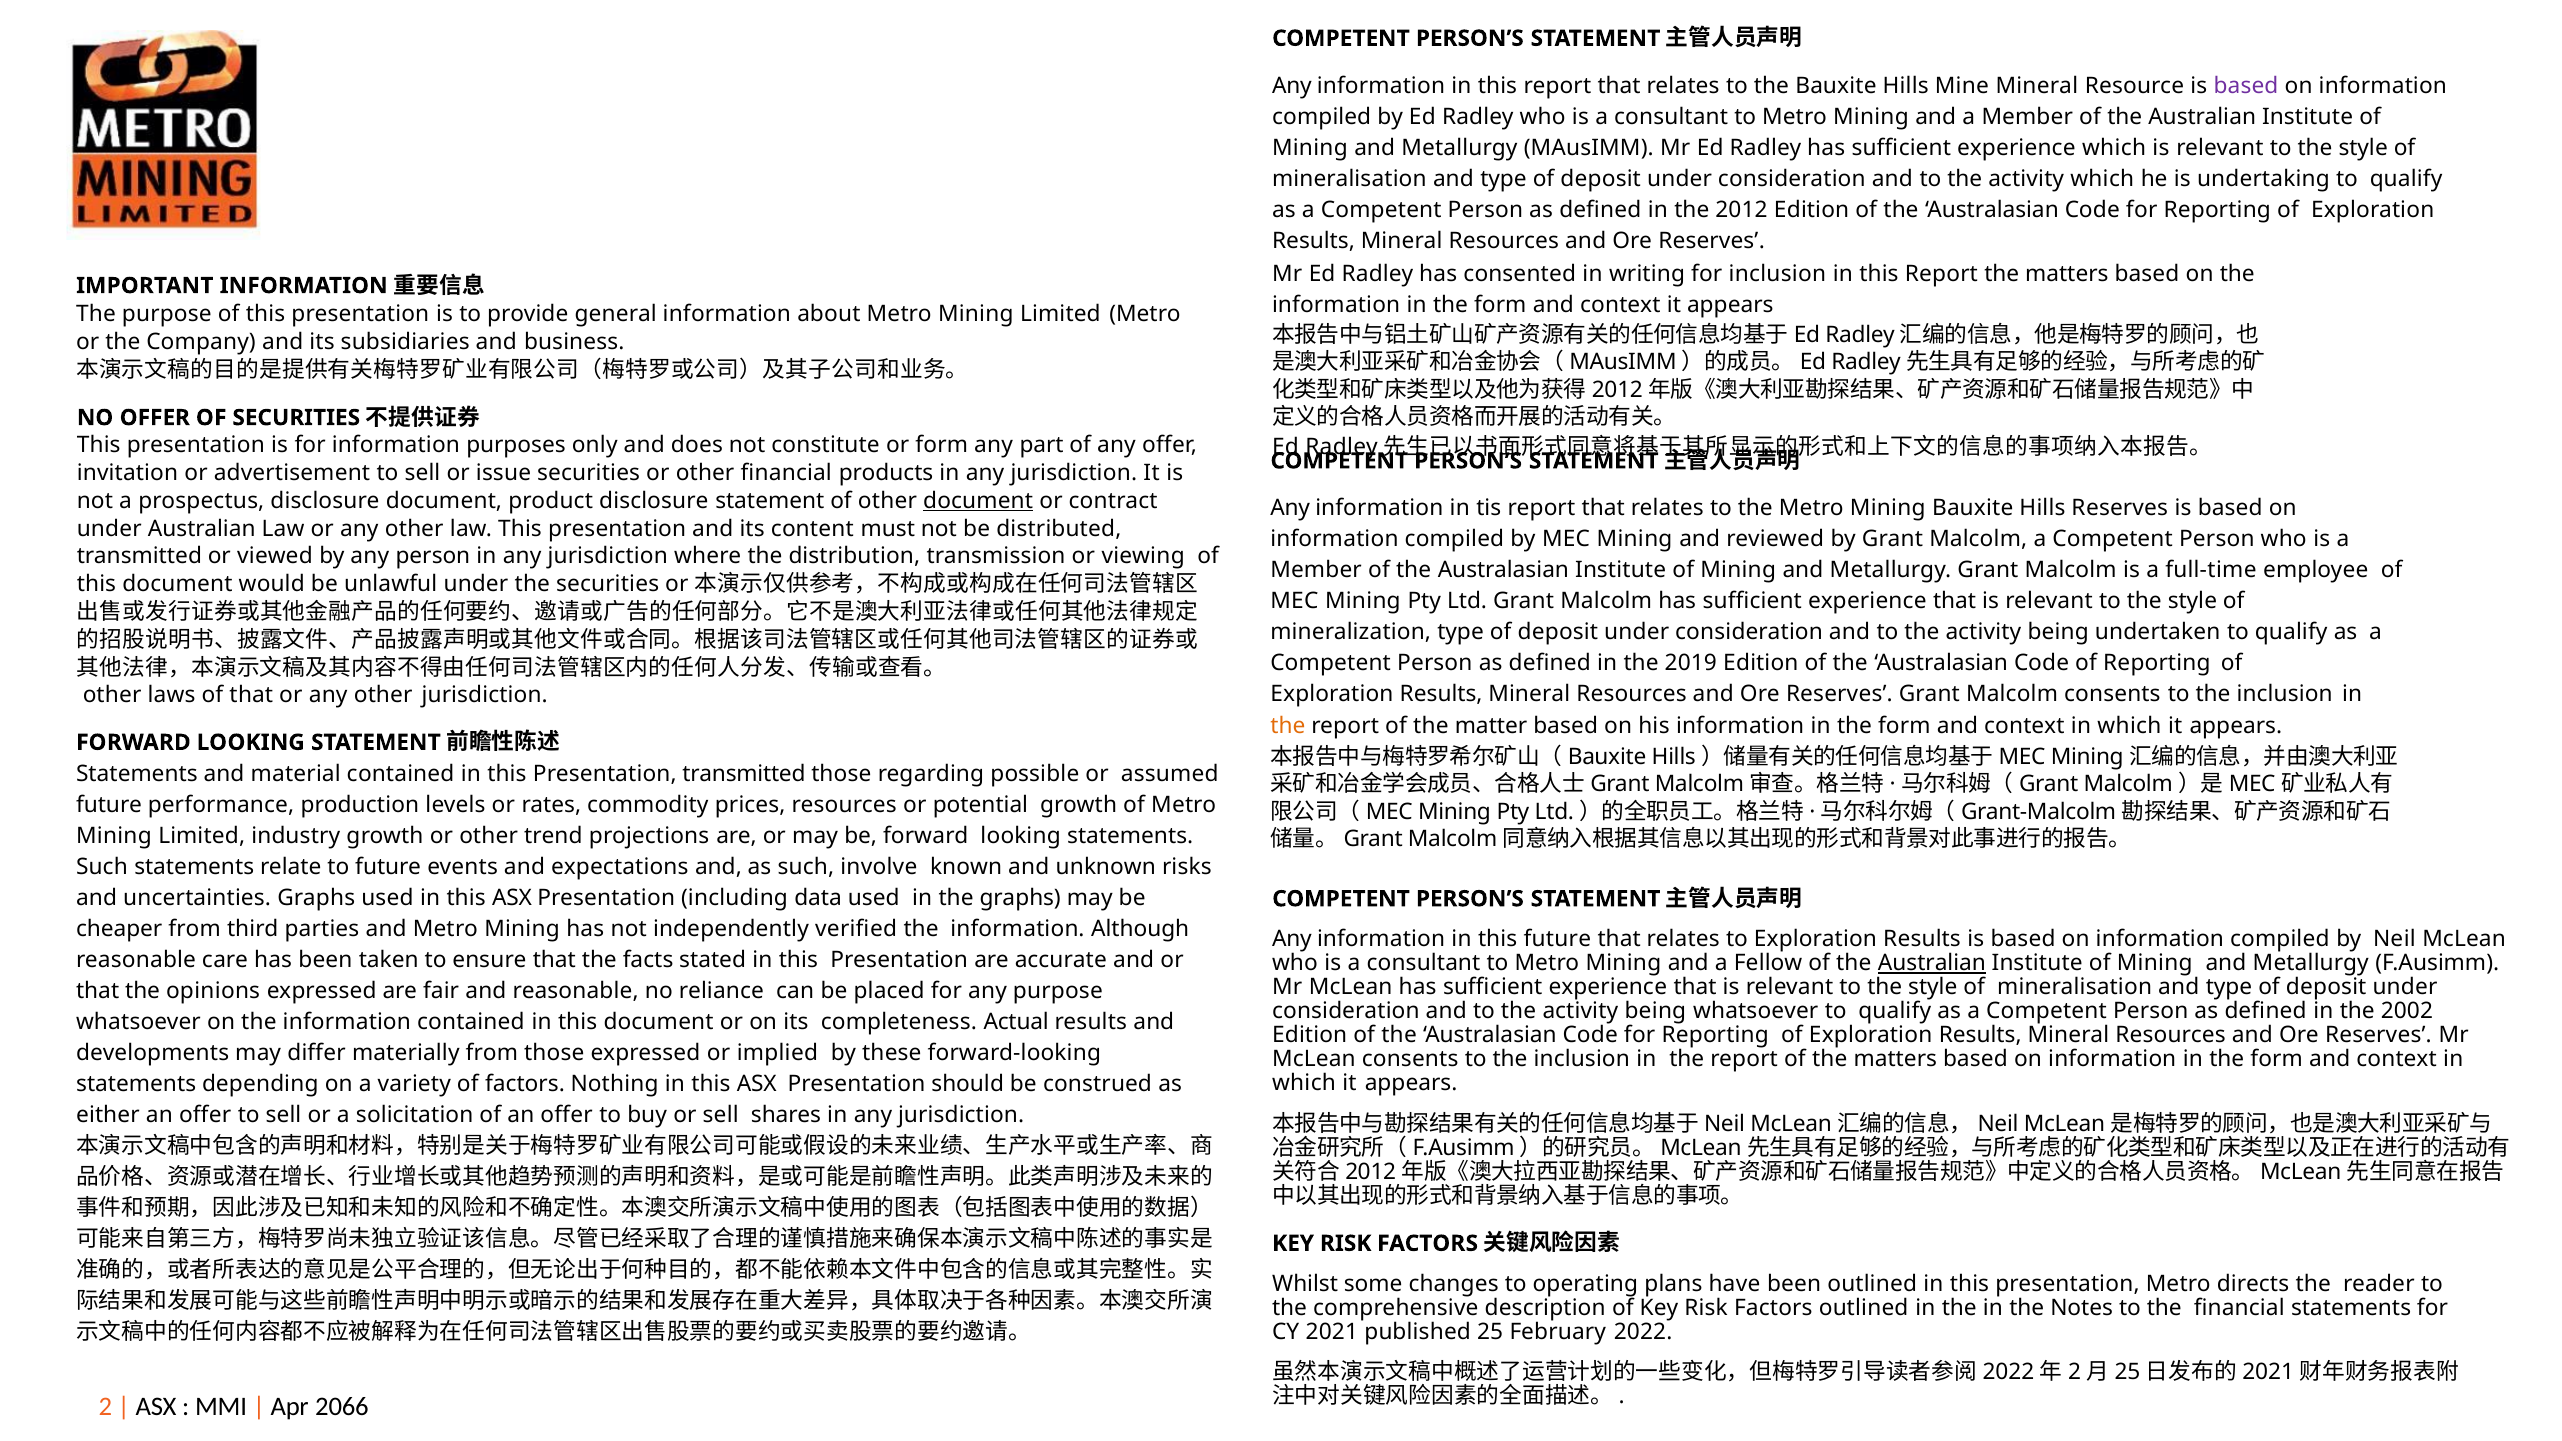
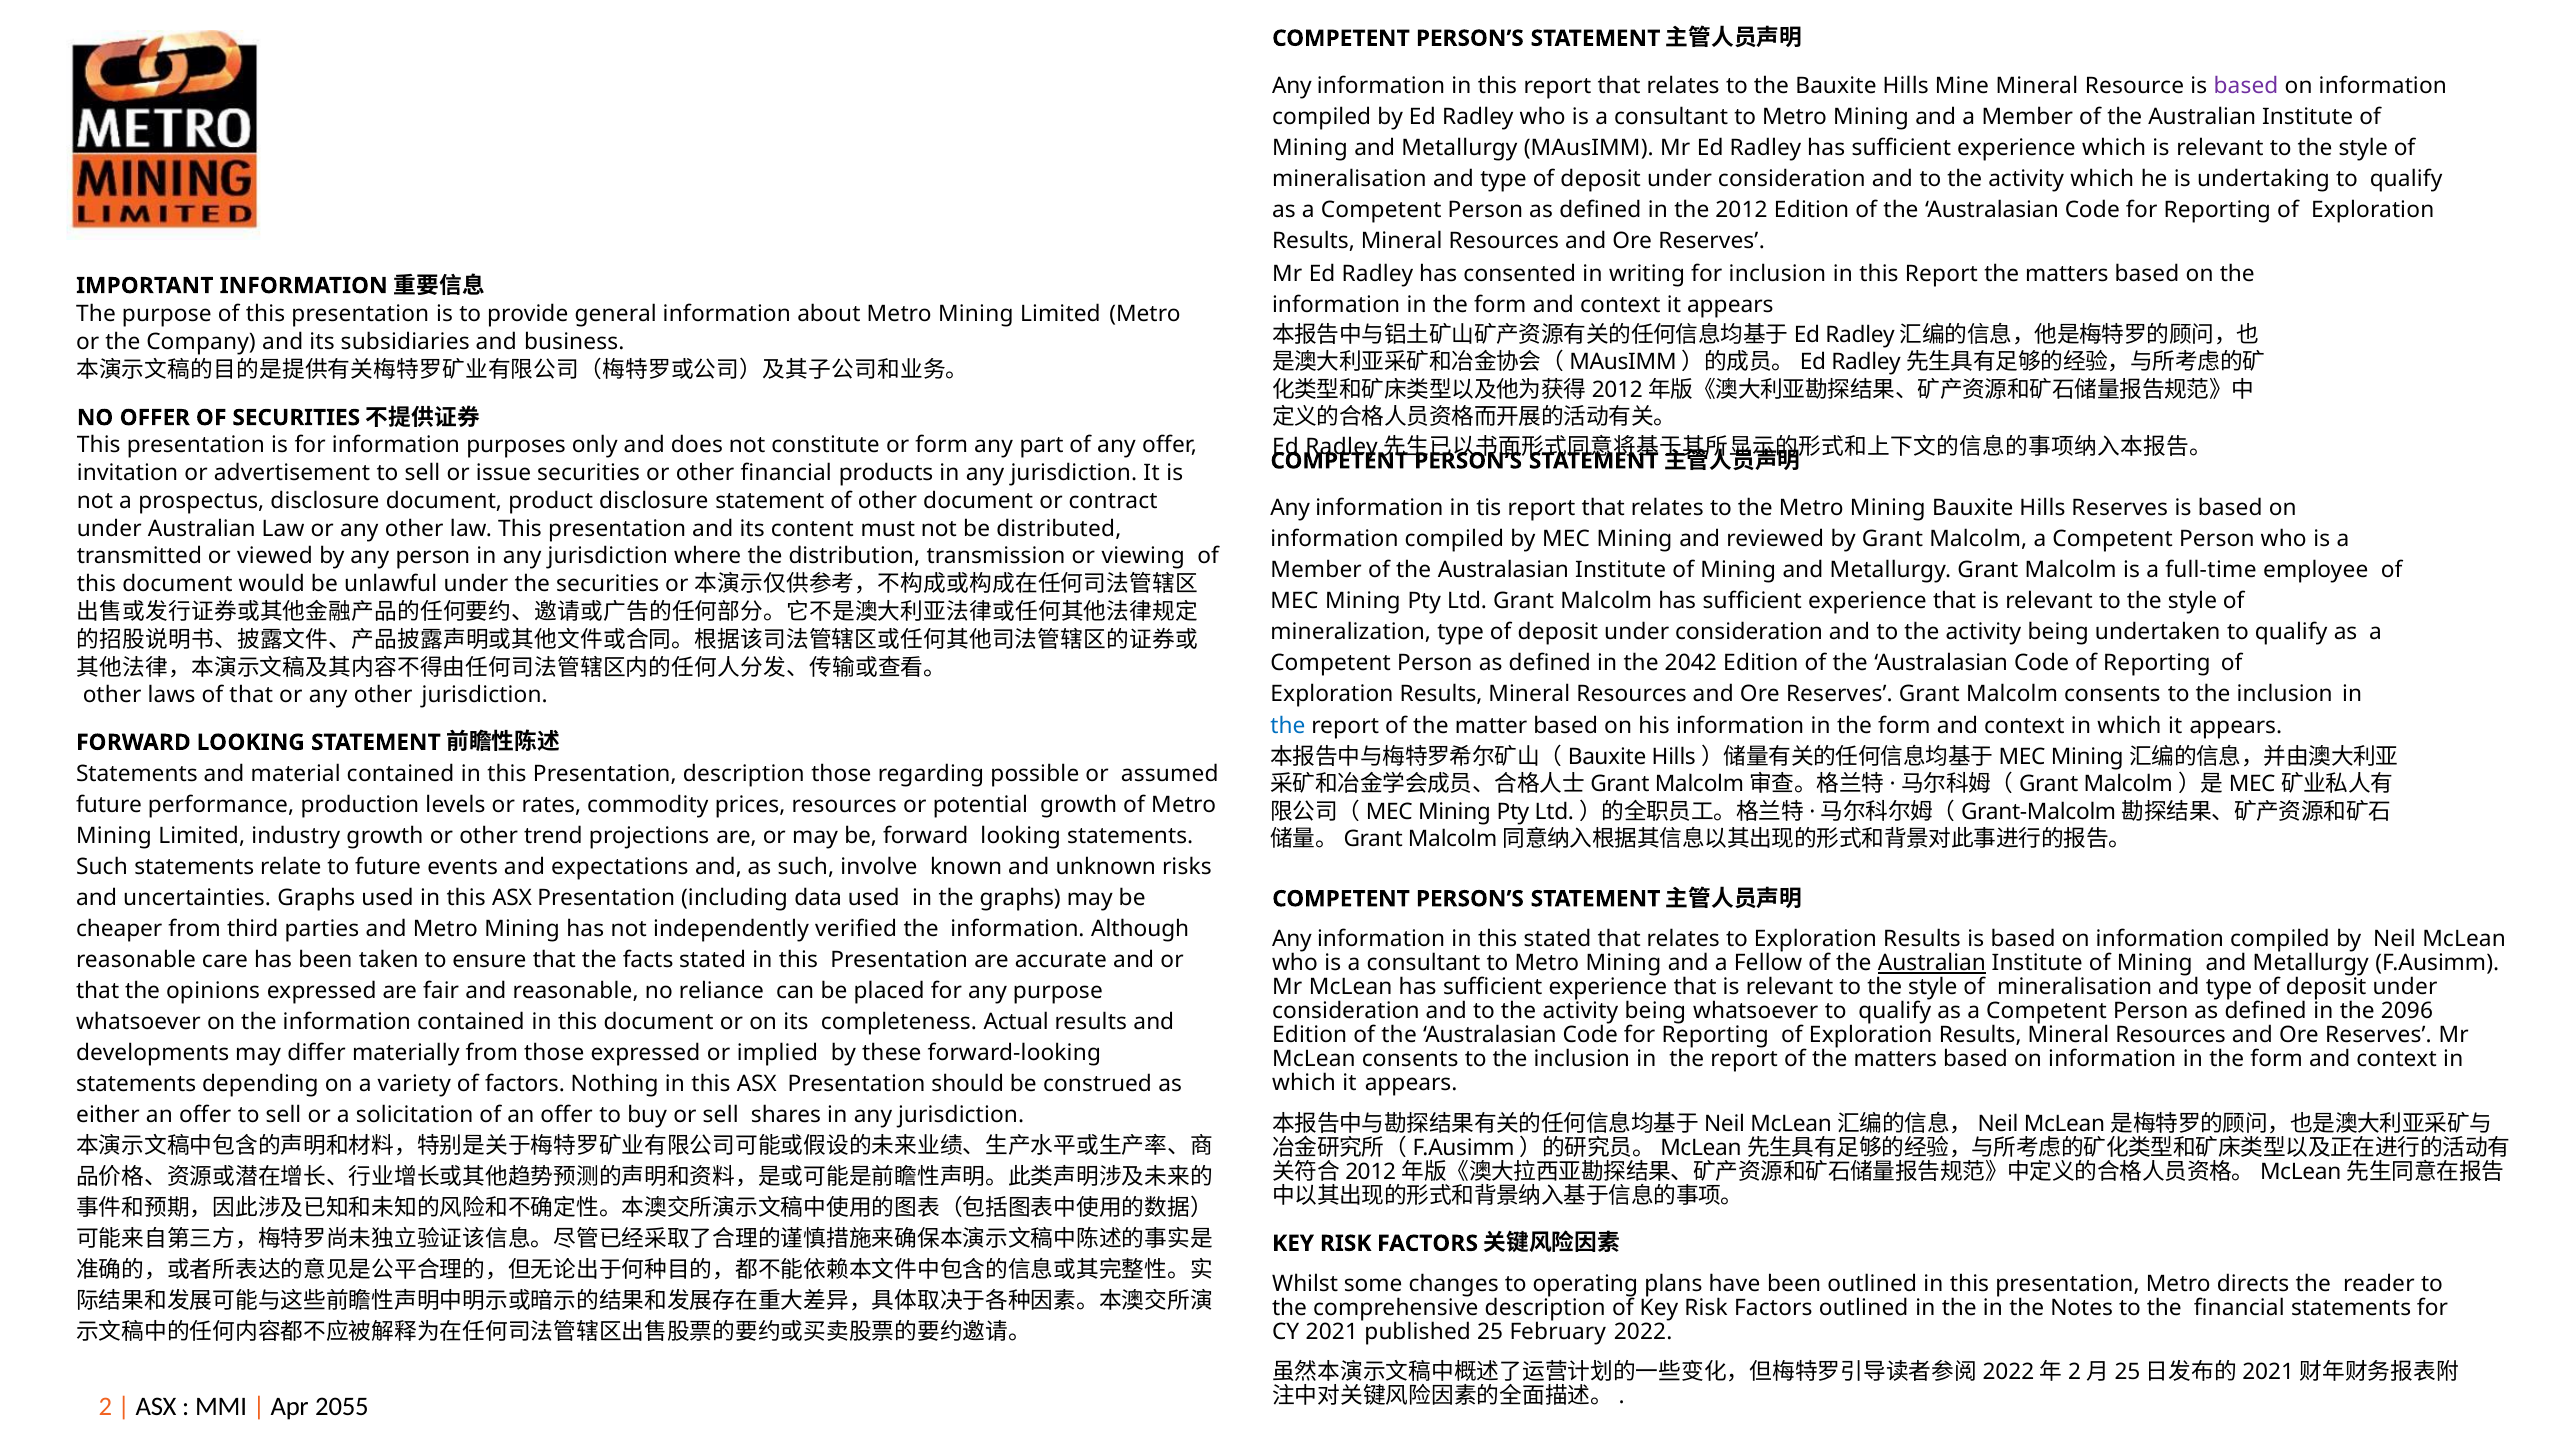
document at (978, 501) underline: present -> none
2019: 2019 -> 2042
the at (1288, 726) colour: orange -> blue
Presentation transmitted: transmitted -> description
this future: future -> stated
2002: 2002 -> 2096
2066: 2066 -> 2055
